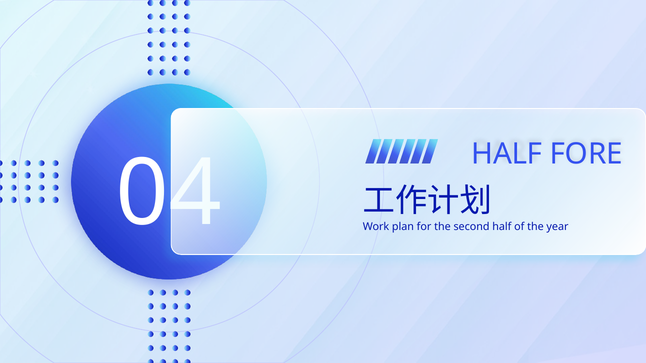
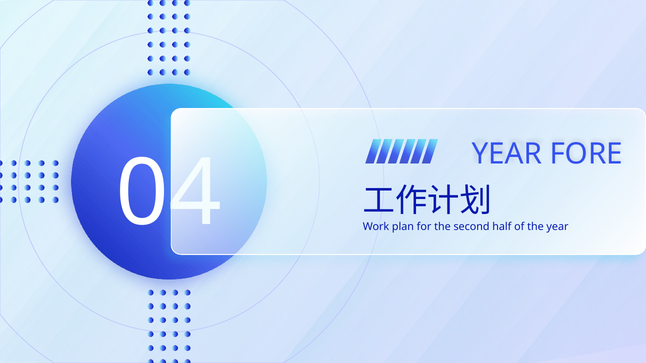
HALF at (507, 154): HALF -> YEAR
